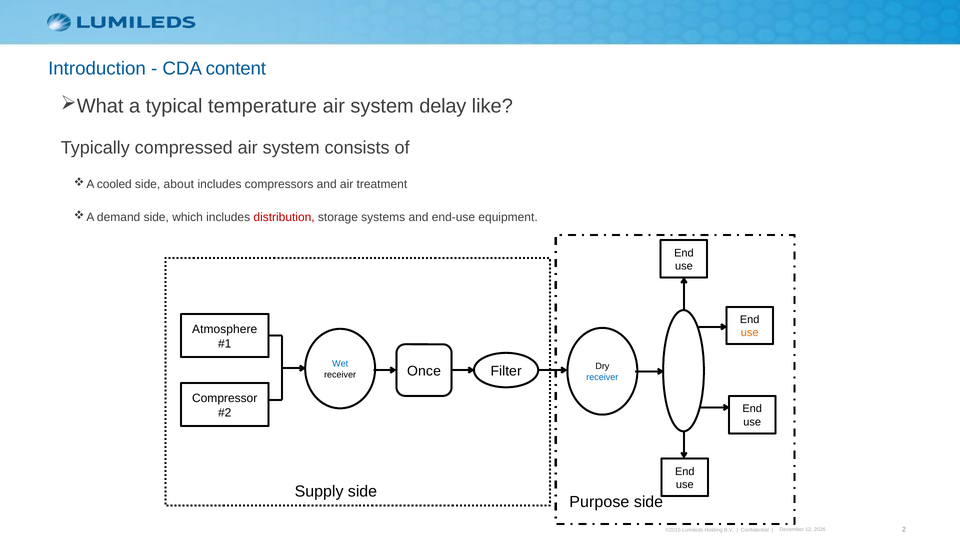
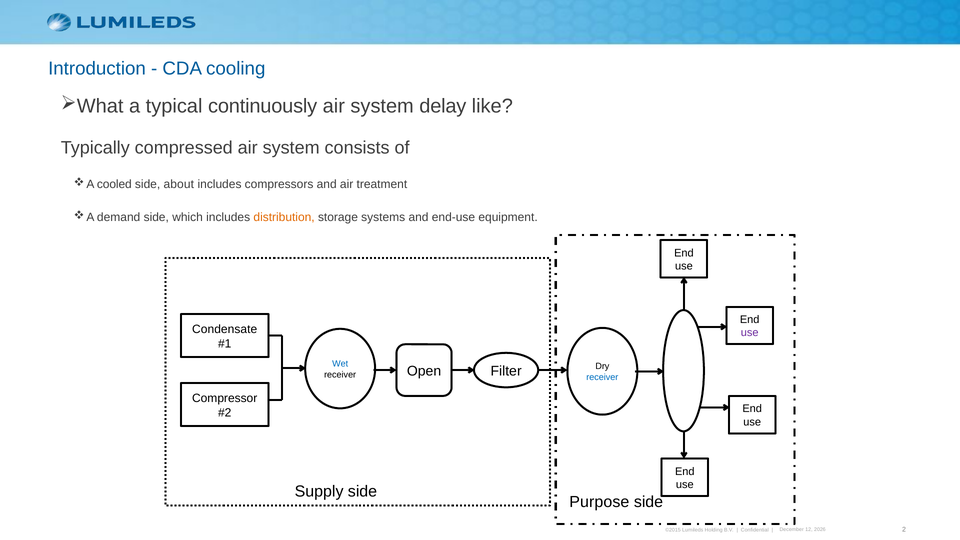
content: content -> cooling
temperature: temperature -> continuously
distribution colour: red -> orange
Atmosphere: Atmosphere -> Condensate
use at (750, 333) colour: orange -> purple
Once: Once -> Open
